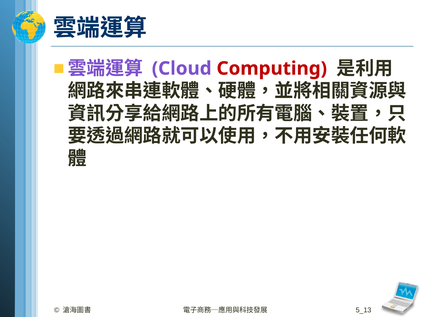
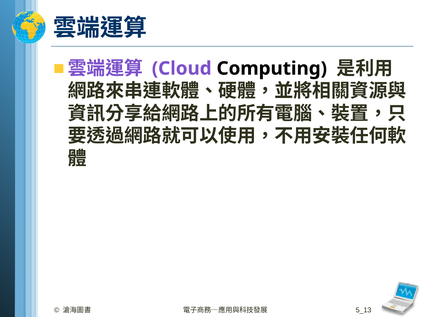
Computing colour: red -> black
